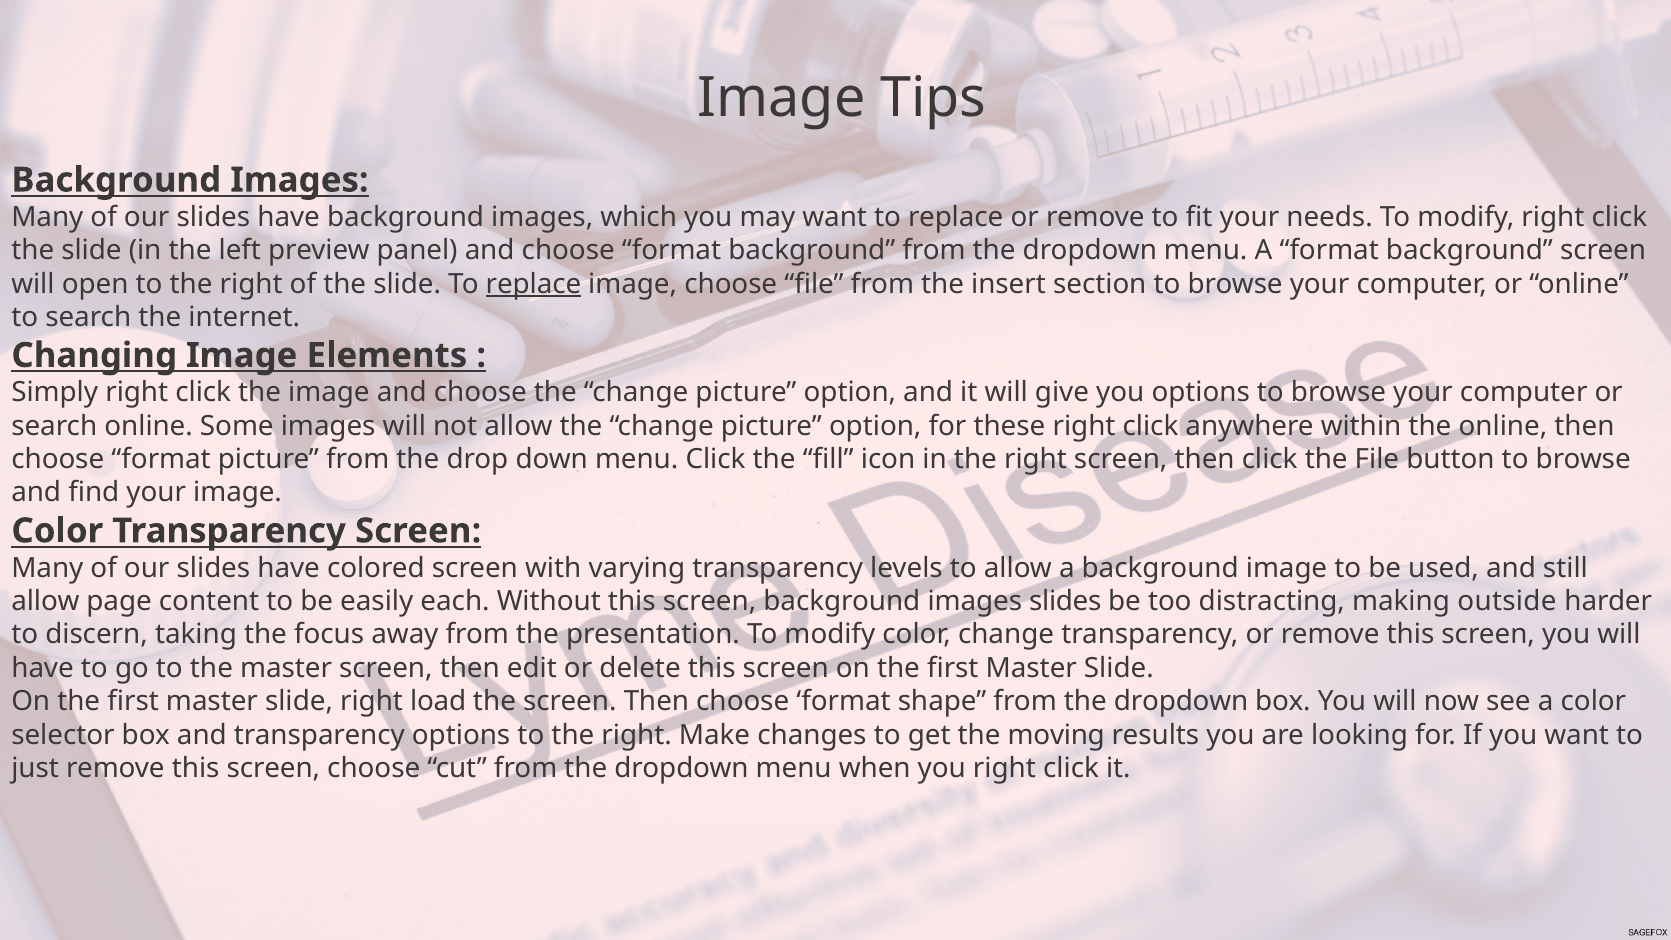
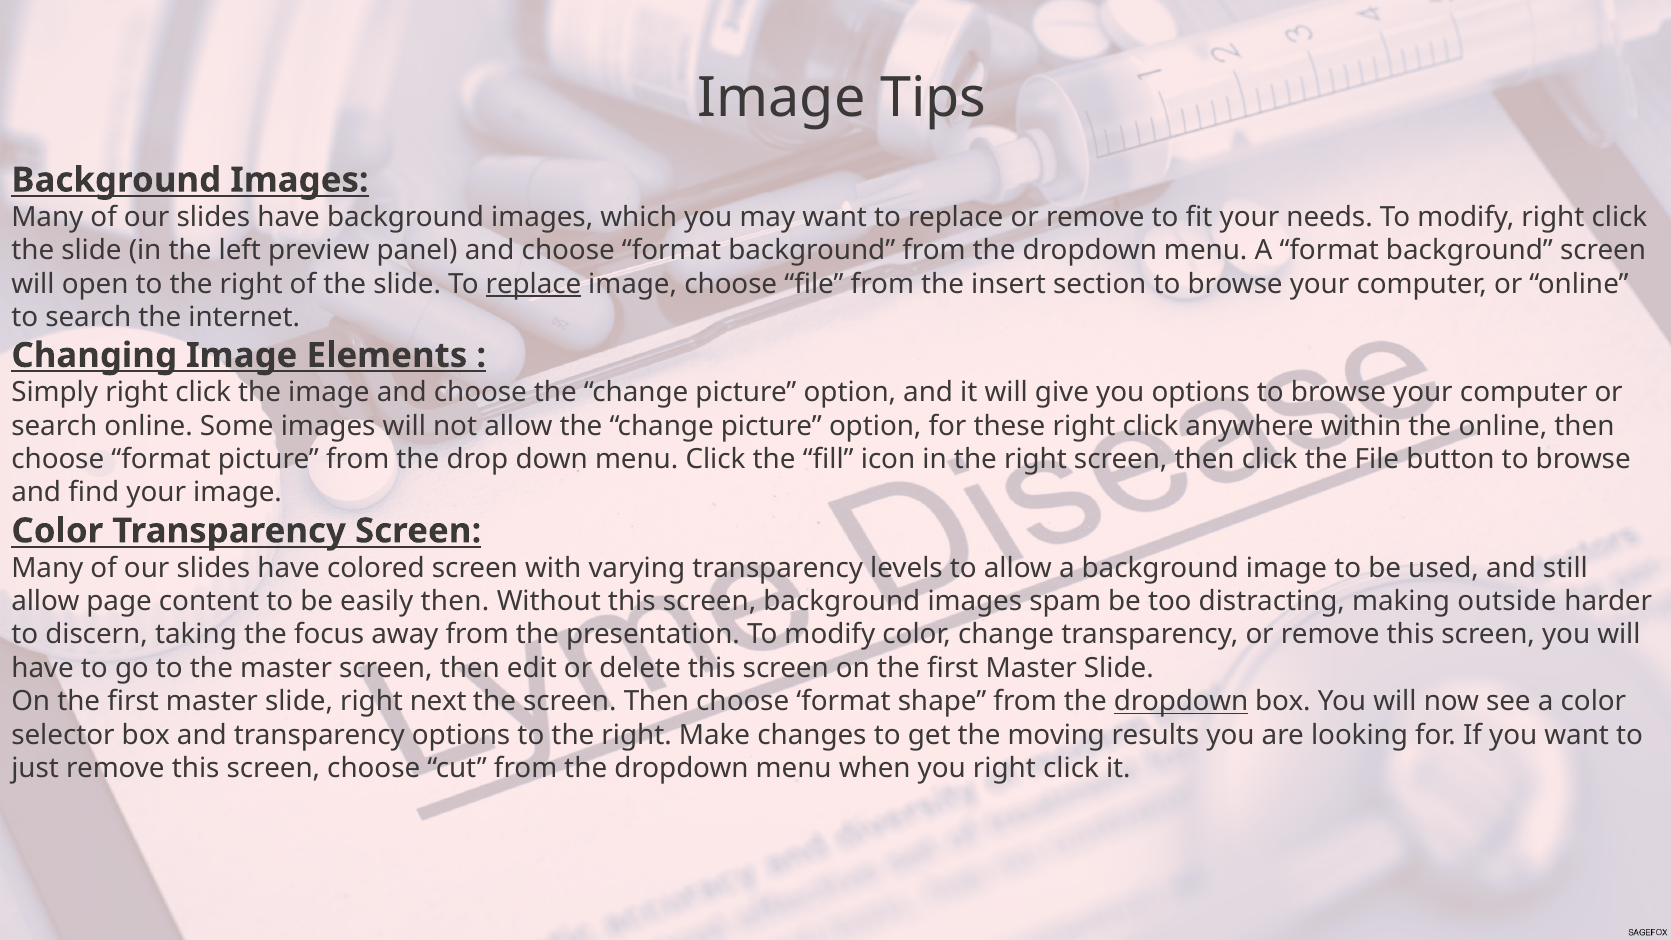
easily each: each -> then
images slides: slides -> spam
load: load -> next
dropdown at (1181, 702) underline: none -> present
